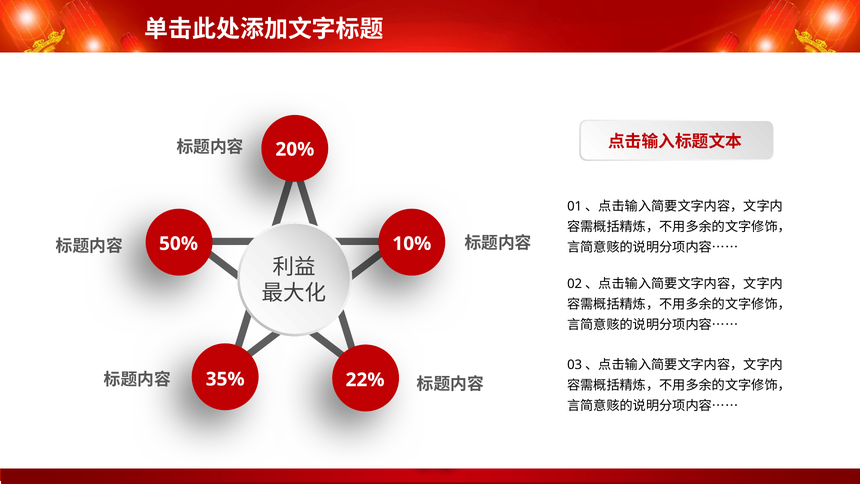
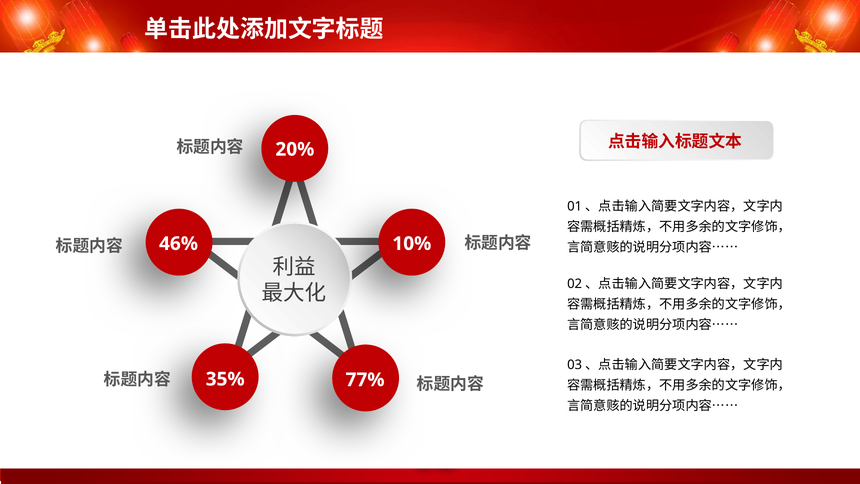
50%: 50% -> 46%
22%: 22% -> 77%
